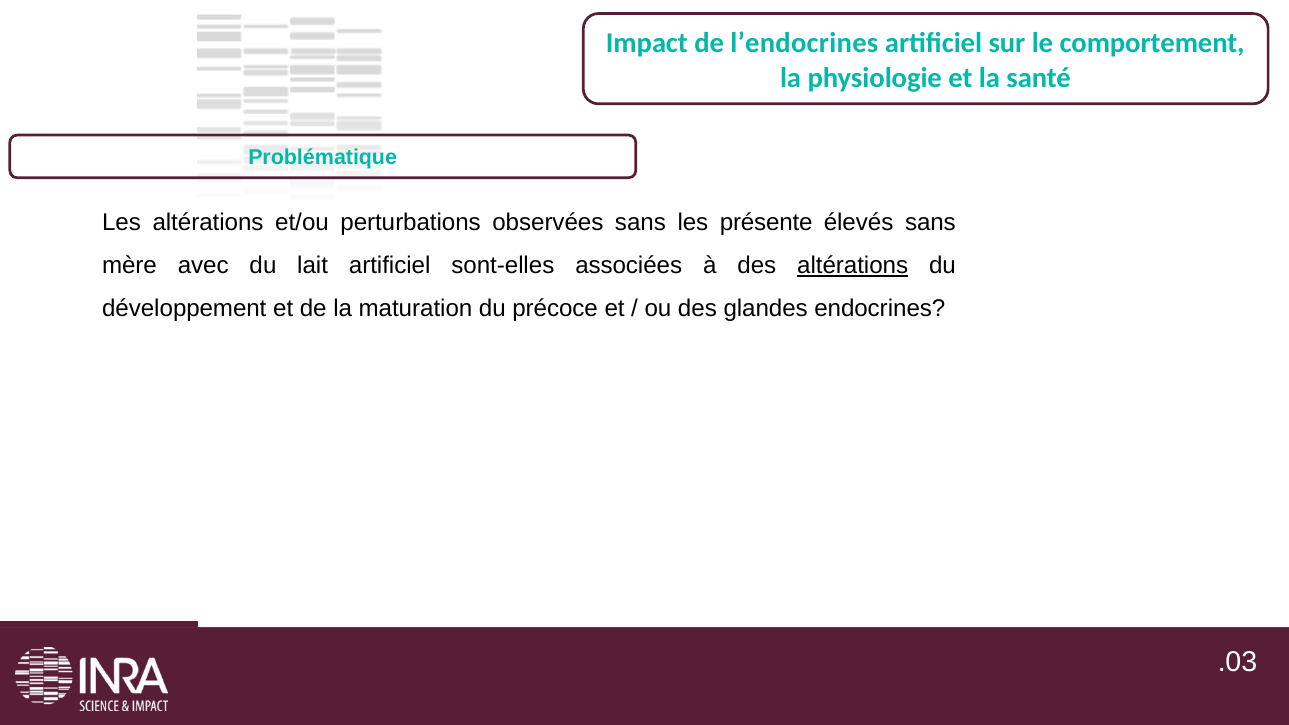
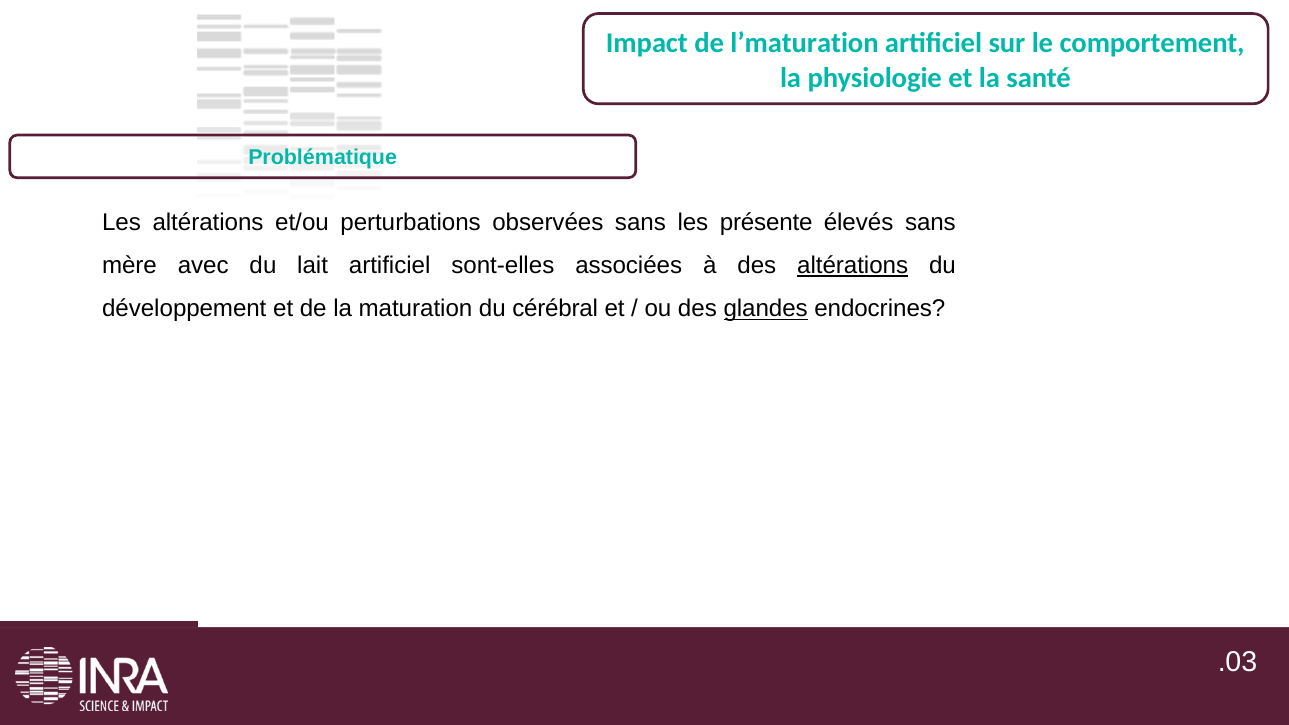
l’endocrines: l’endocrines -> l’maturation
précoce: précoce -> cérébral
glandes underline: none -> present
